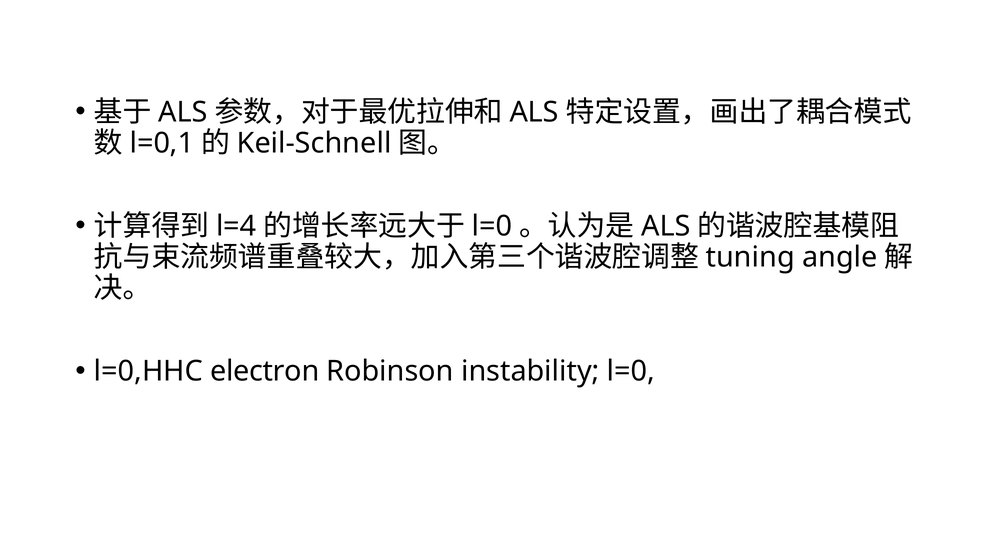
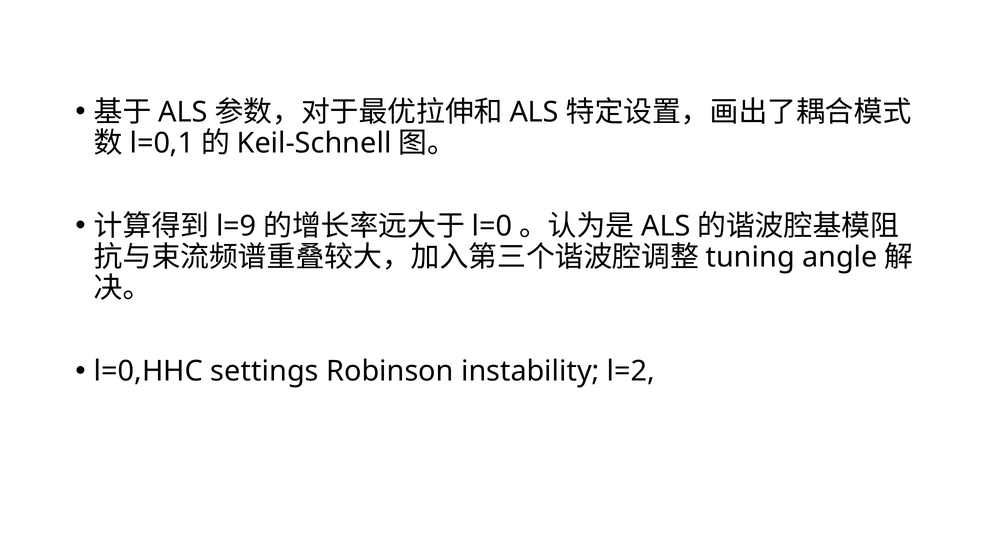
l=4: l=4 -> l=9
electron: electron -> settings
instability l=0: l=0 -> l=2
